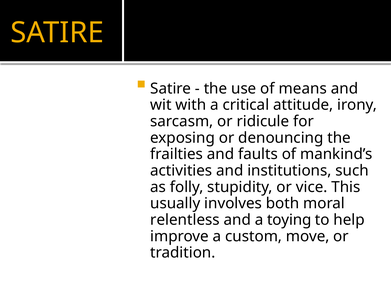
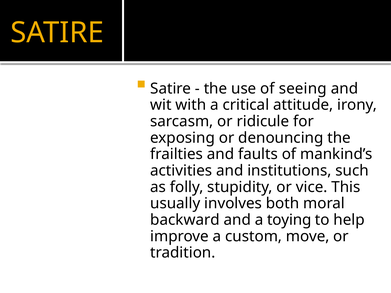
means: means -> seeing
relentless: relentless -> backward
